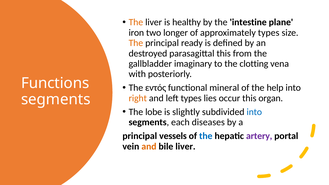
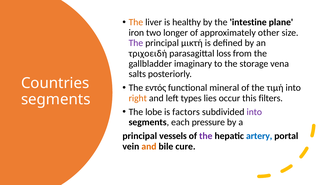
approximately types: types -> other
The at (136, 43) colour: orange -> purple
ready: ready -> μικτή
destroyed: destroyed -> τριχοειδή
parasagittal this: this -> loss
clotting: clotting -> storage
with: with -> salts
Functions: Functions -> Countries
help: help -> τιμή
organ: organ -> filters
slightly: slightly -> factors
into at (254, 112) colour: blue -> purple
diseases: diseases -> pressure
the at (206, 136) colour: blue -> purple
artery colour: purple -> blue
bile liver: liver -> cure
